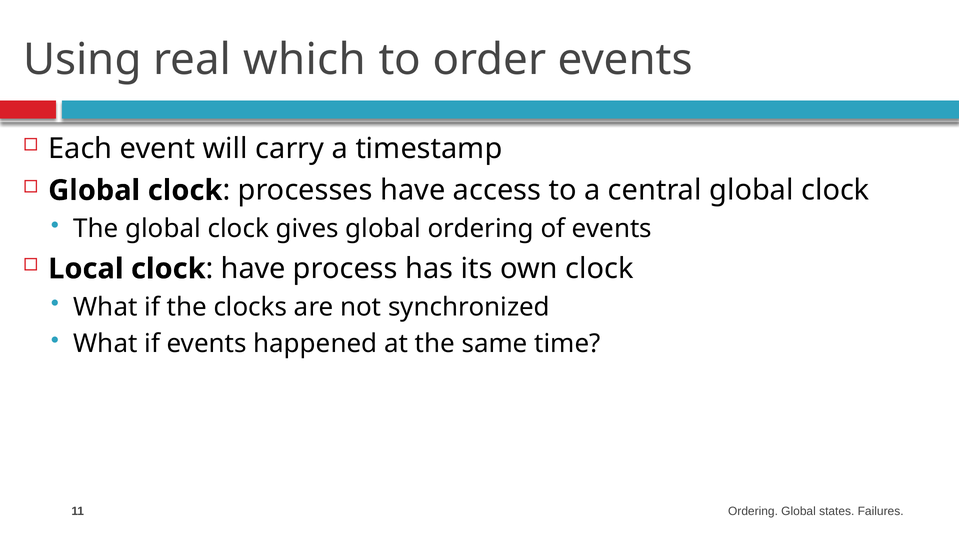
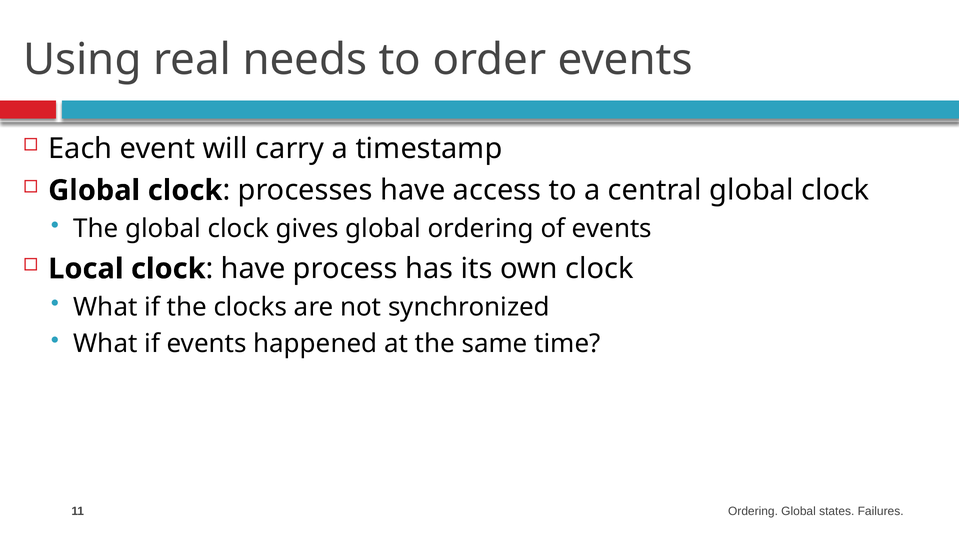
which: which -> needs
